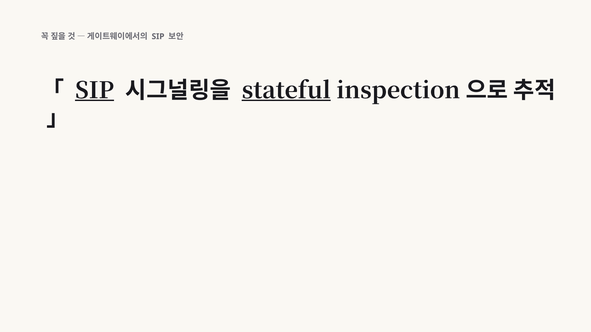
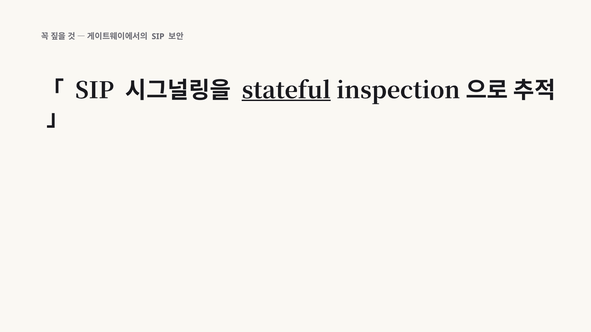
SIP at (95, 91) underline: present -> none
